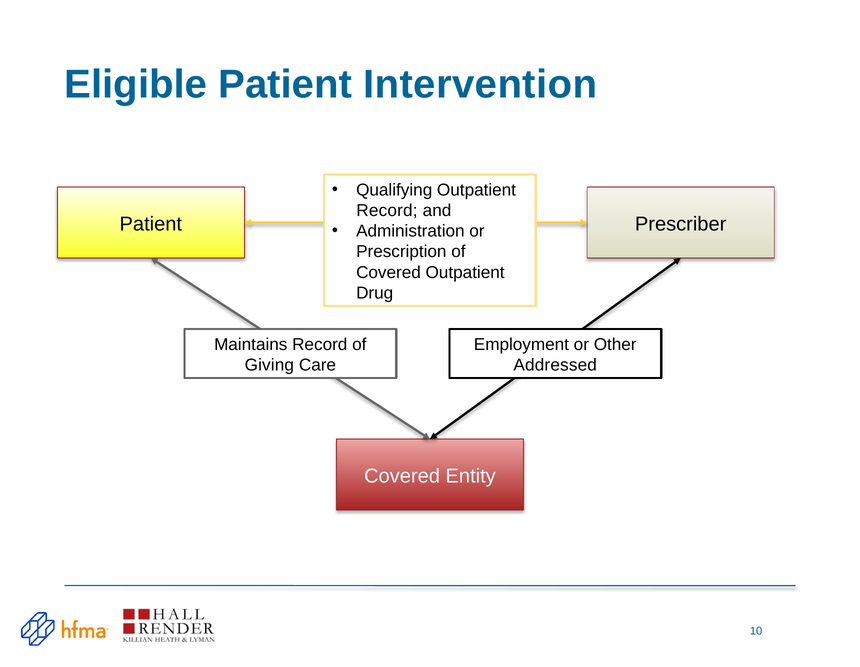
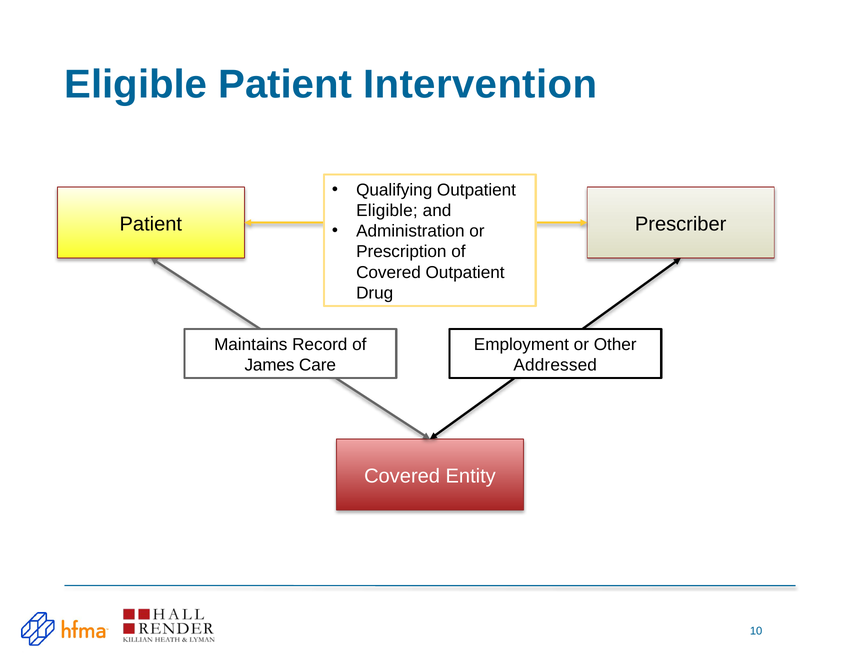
Record at (387, 211): Record -> Eligible
Giving: Giving -> James
